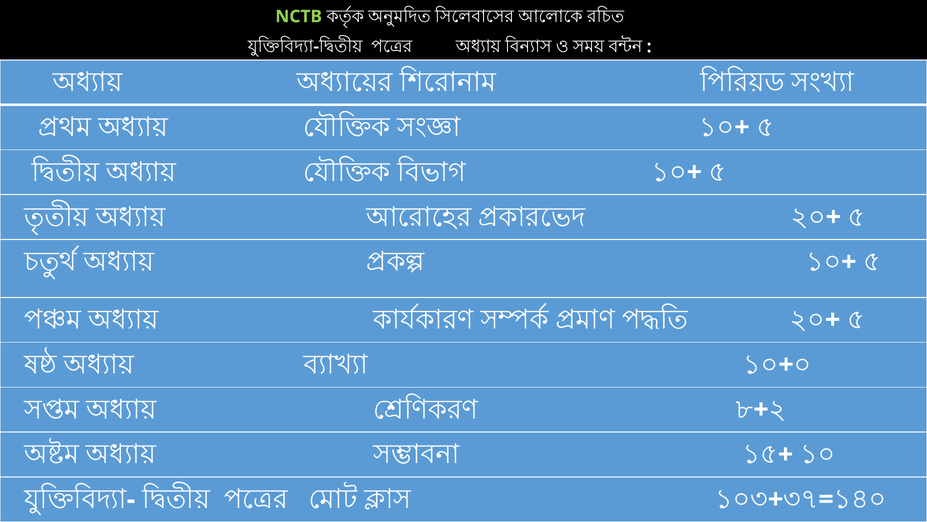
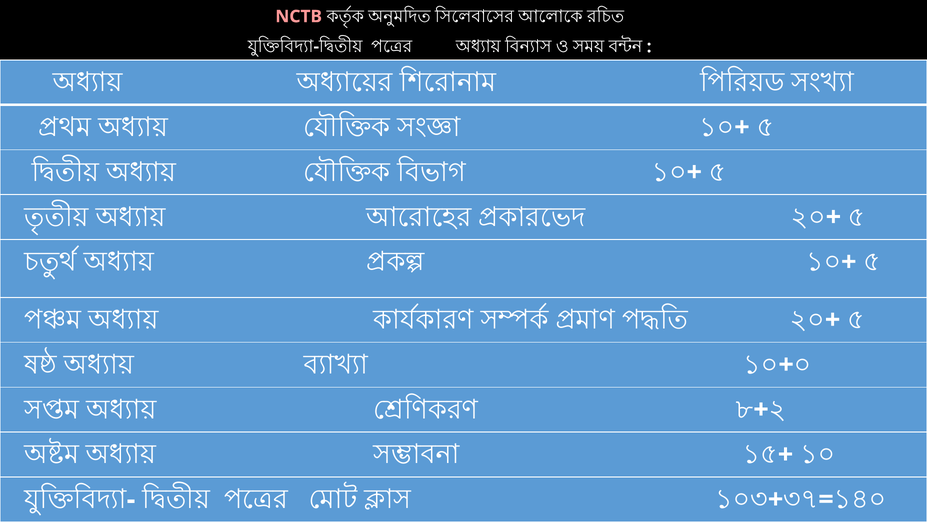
NCTB colour: light green -> pink
